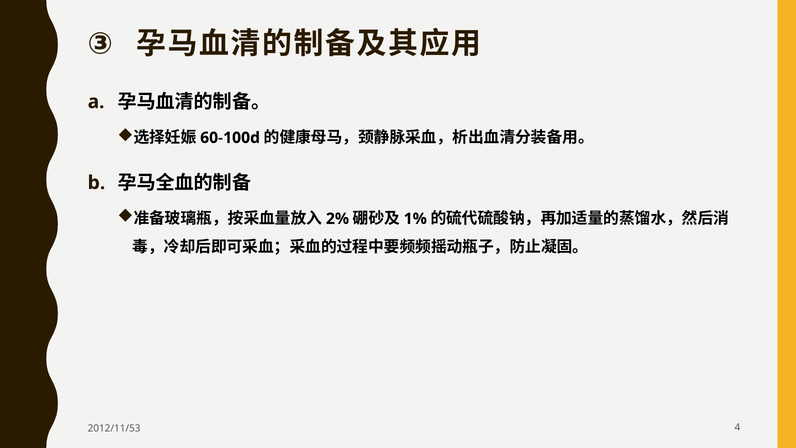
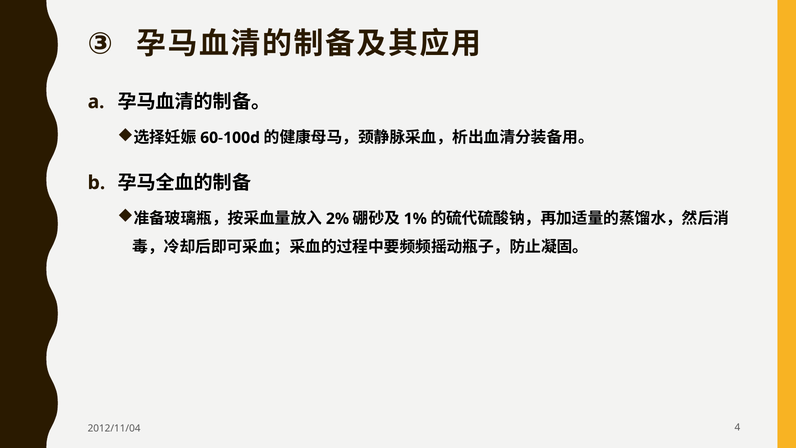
2012/11/53: 2012/11/53 -> 2012/11/04
